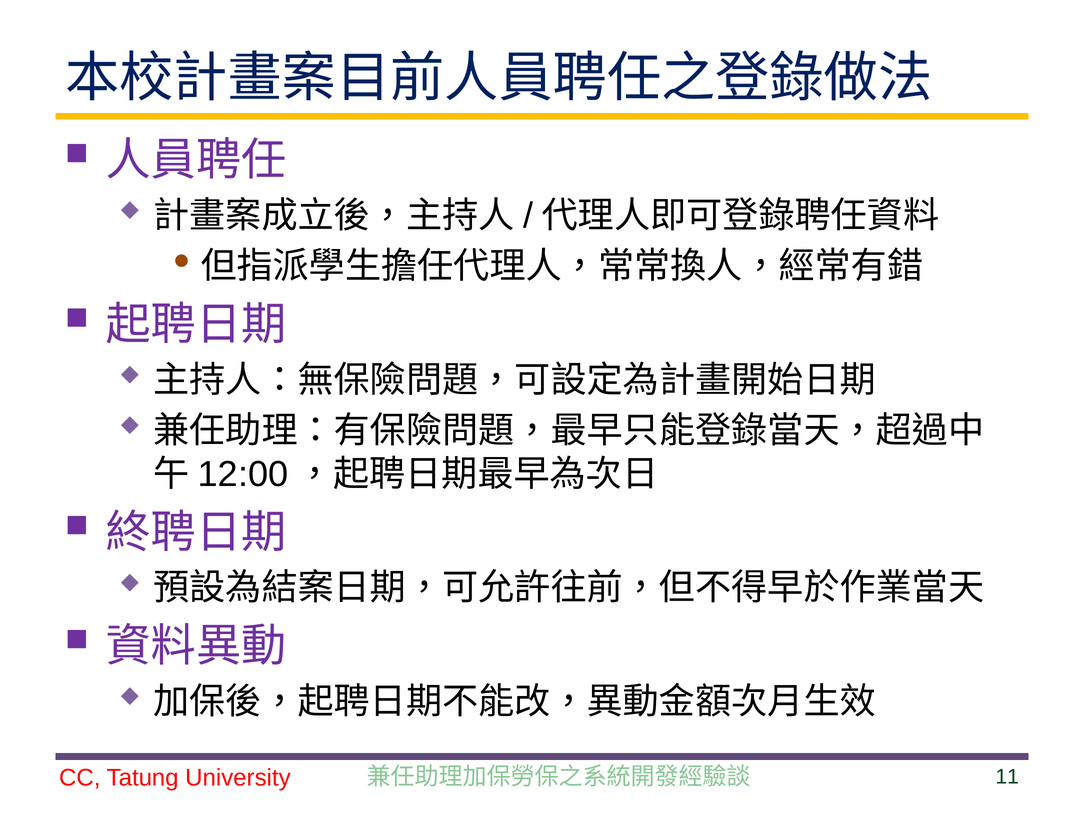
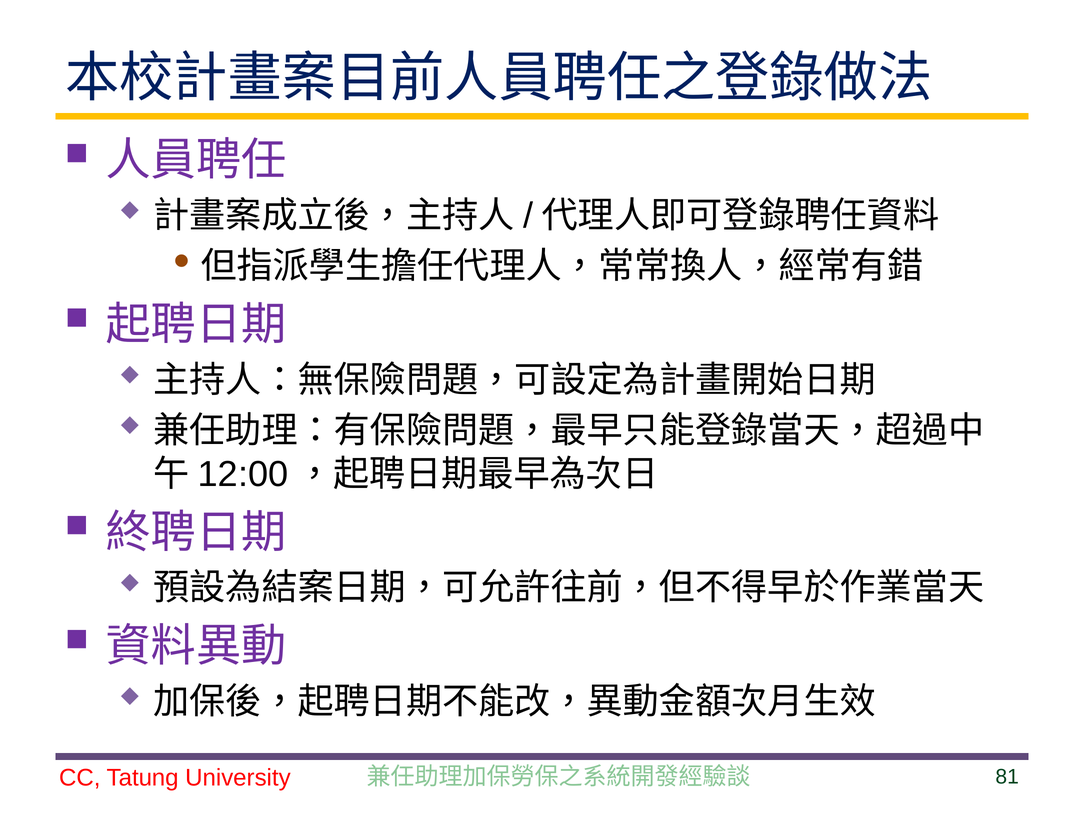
11: 11 -> 81
